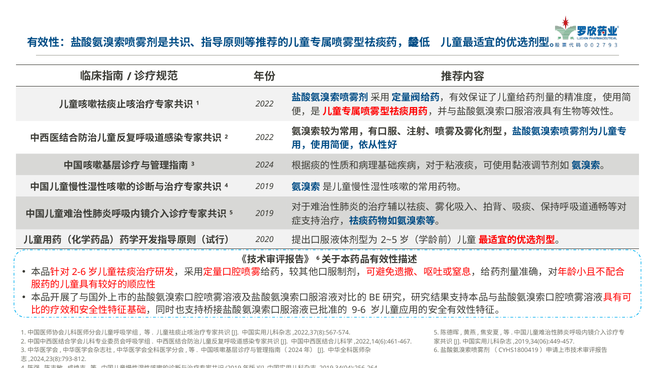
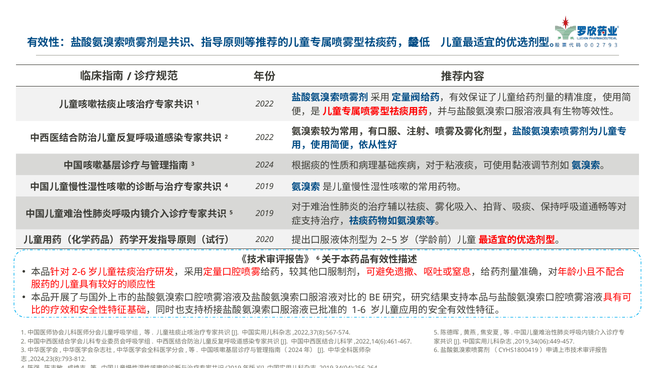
9-6: 9-6 -> 1-6
